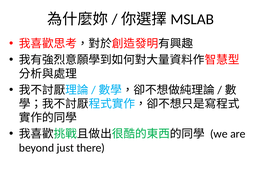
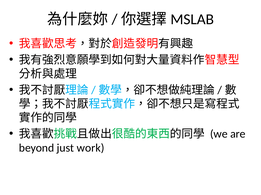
there: there -> work
